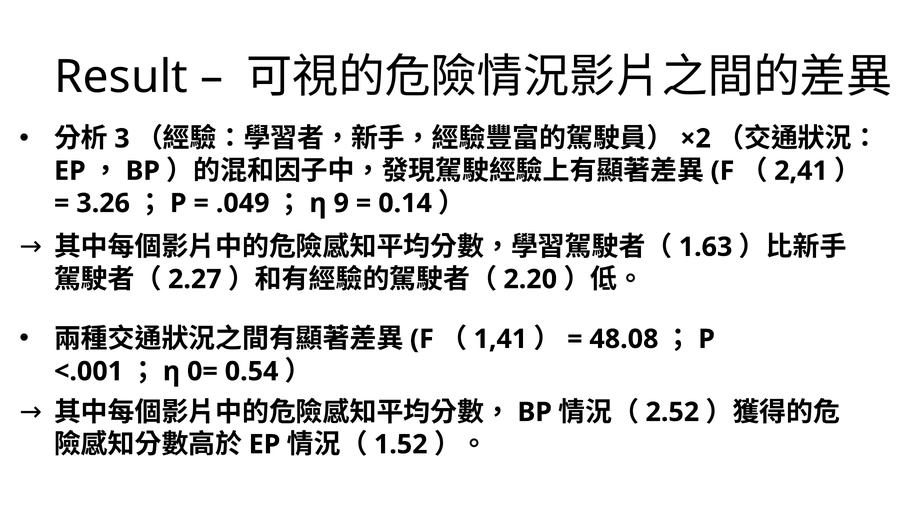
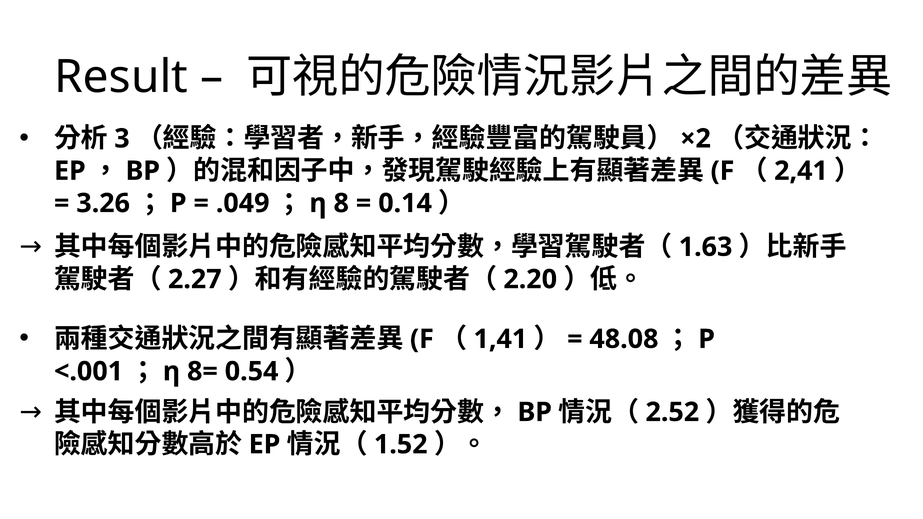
9: 9 -> 8
0=: 0= -> 8=
